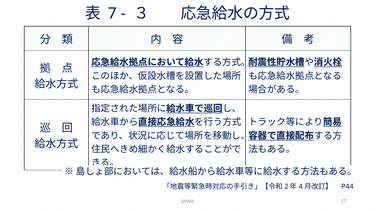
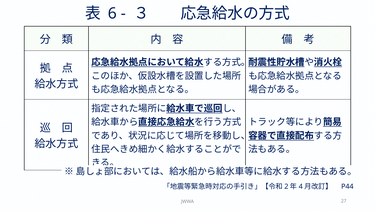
7: 7 -> 6
